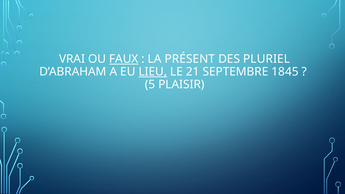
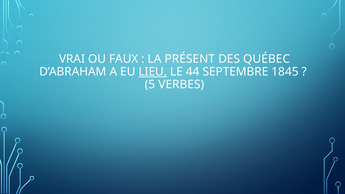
FAUX underline: present -> none
PLURIEL: PLURIEL -> QUÉBEC
21: 21 -> 44
PLAISIR: PLAISIR -> VERBES
